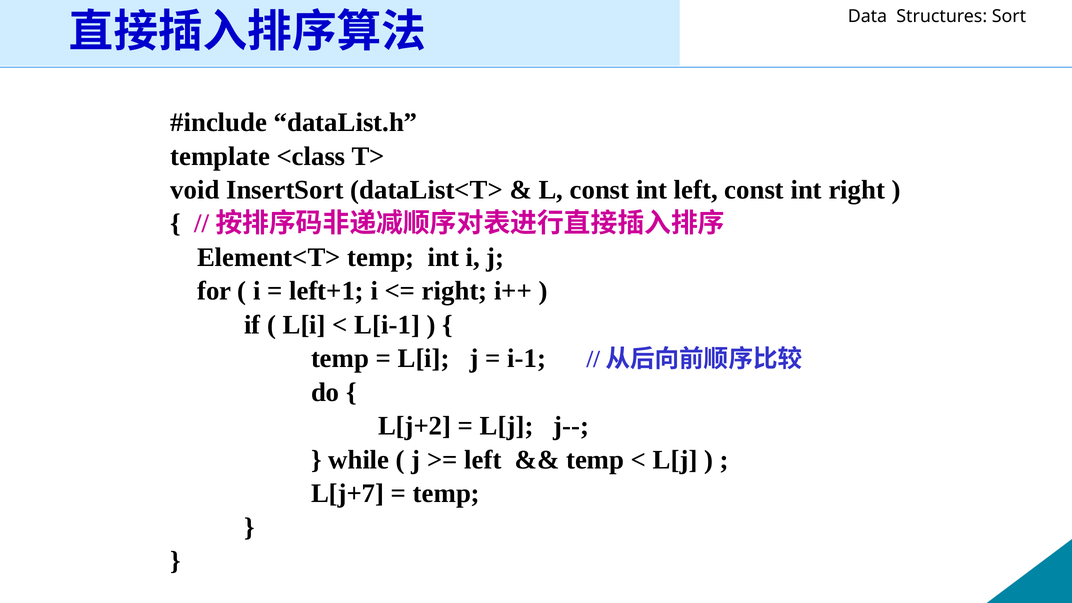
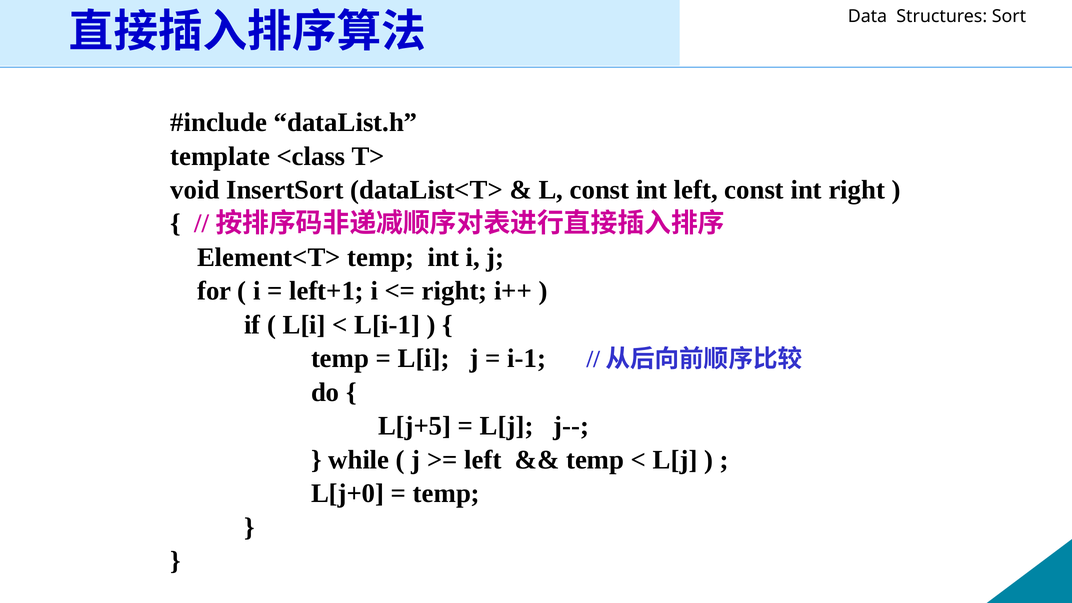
L[j+2: L[j+2 -> L[j+5
L[j+7: L[j+7 -> L[j+0
